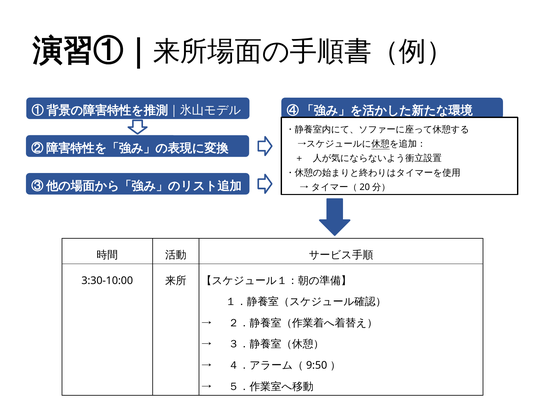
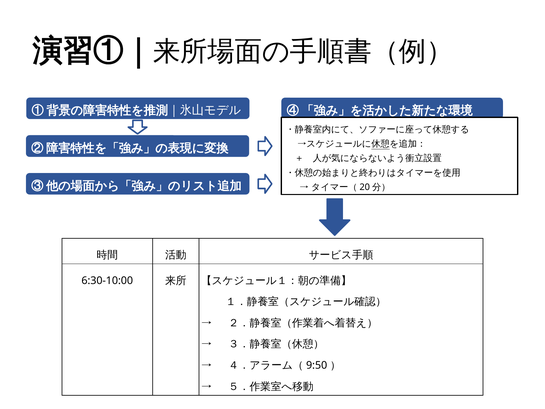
3:30-10:00: 3:30-10:00 -> 6:30-10:00
